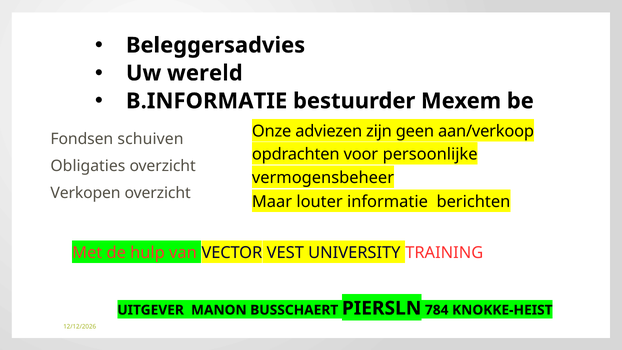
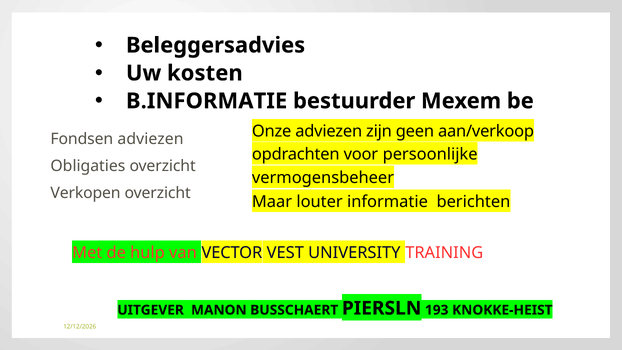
wereld: wereld -> kosten
Fondsen schuiven: schuiven -> adviezen
784: 784 -> 193
